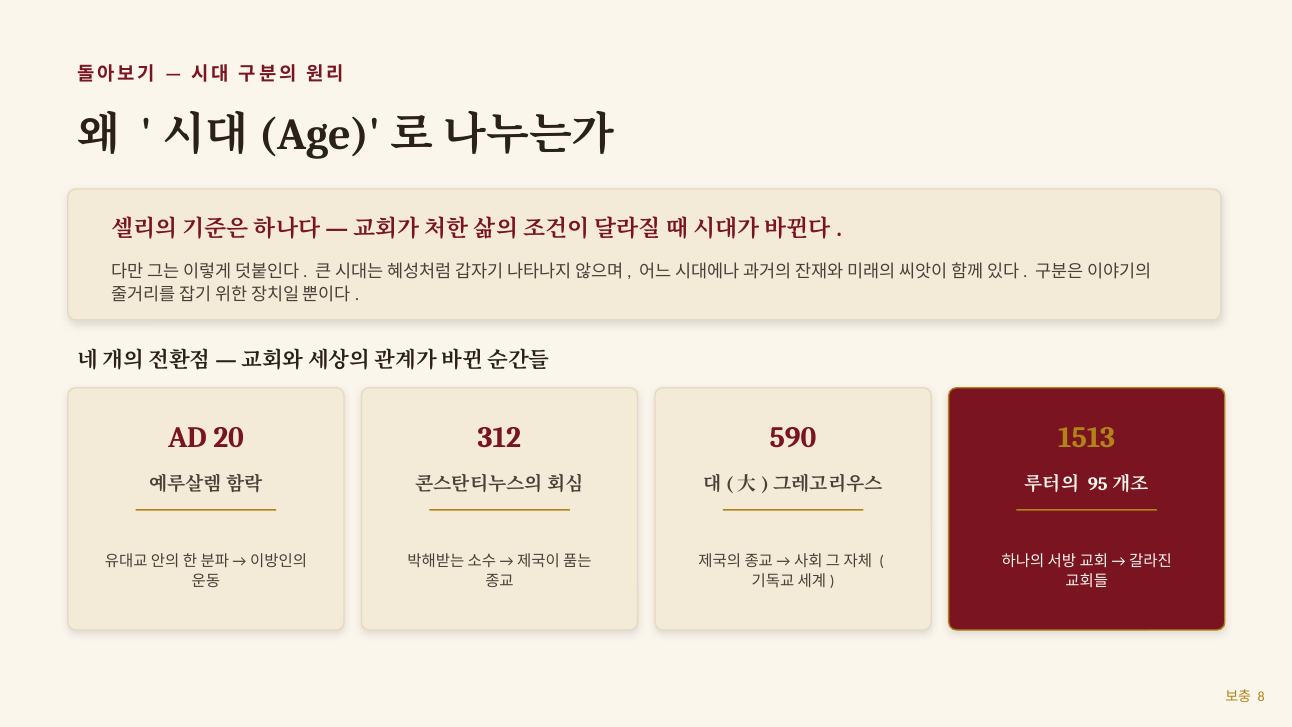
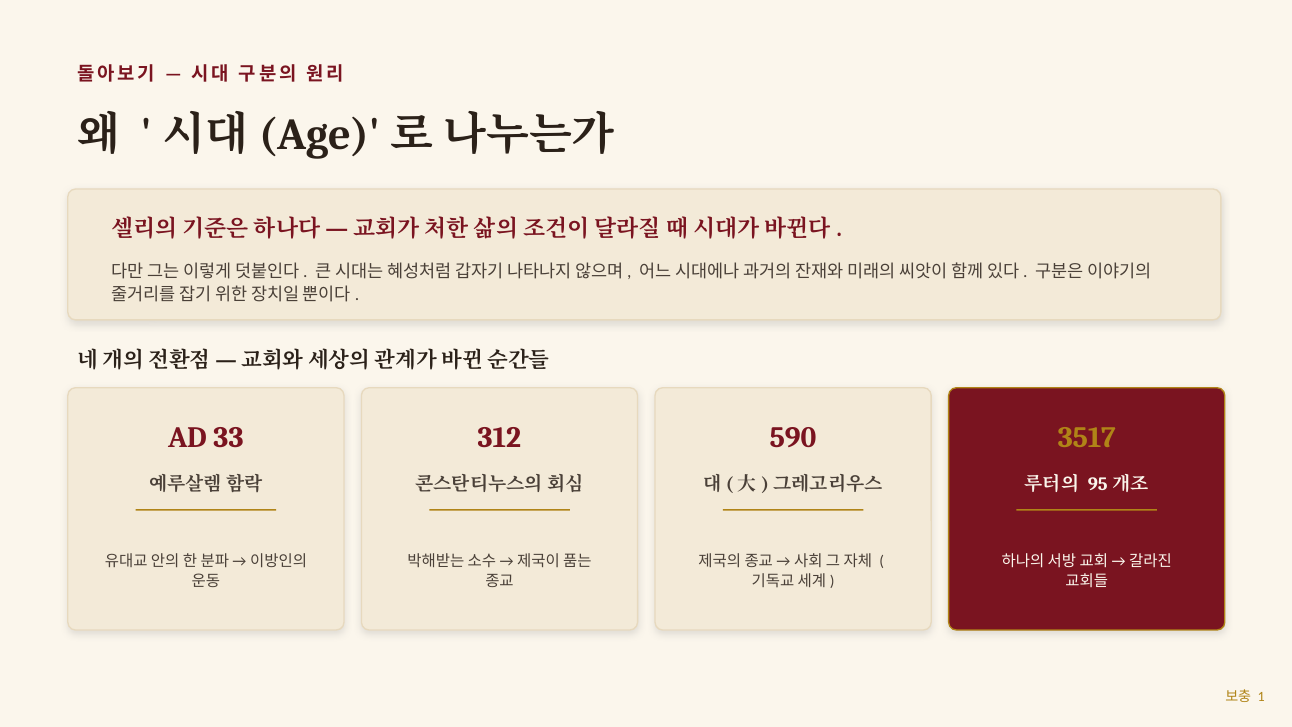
20: 20 -> 33
1513: 1513 -> 3517
8: 8 -> 1
